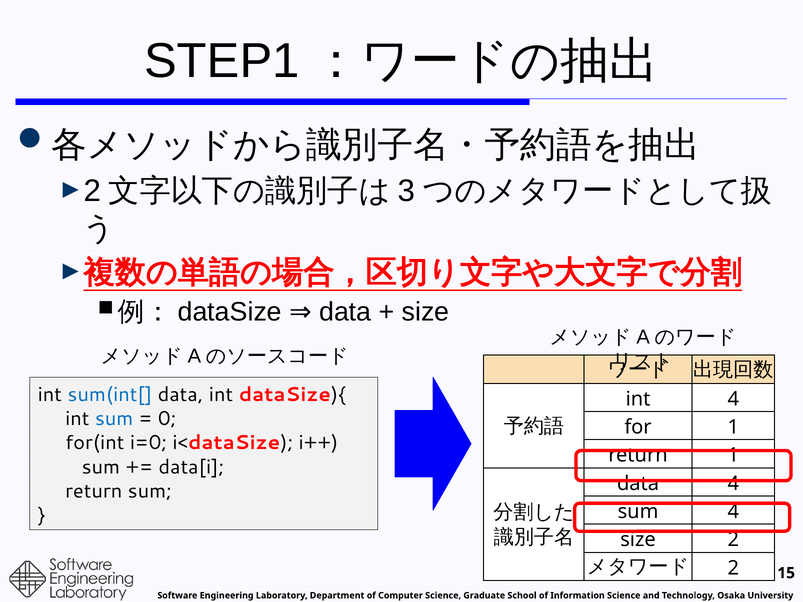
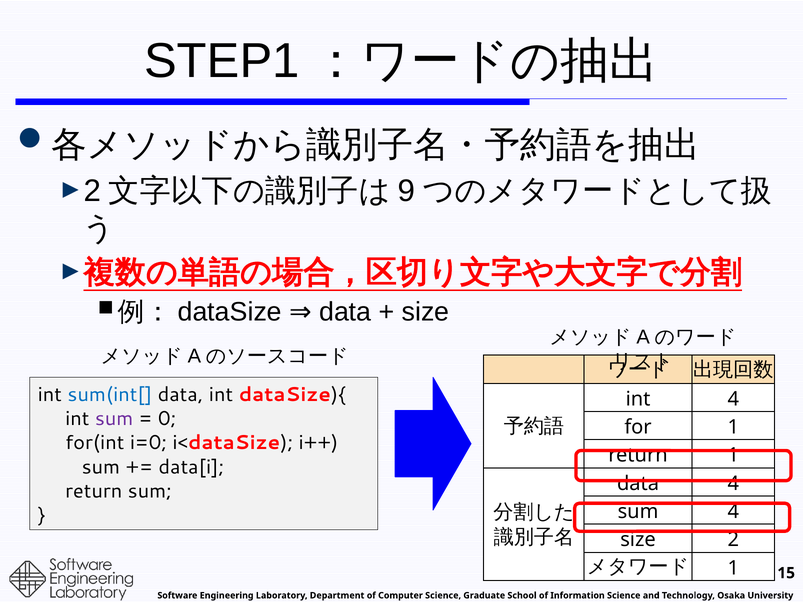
3: 3 -> 9
sum at (114, 419) colour: blue -> purple
2 at (733, 568): 2 -> 1
